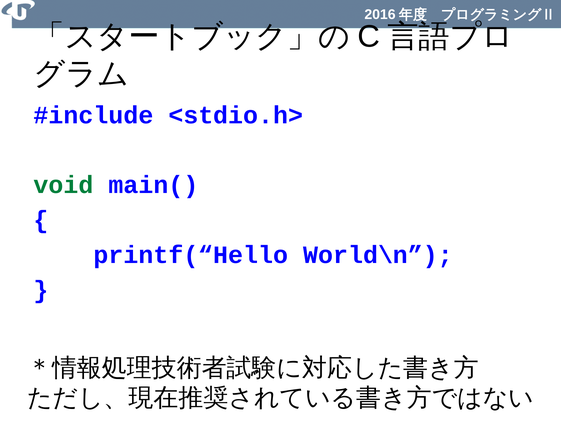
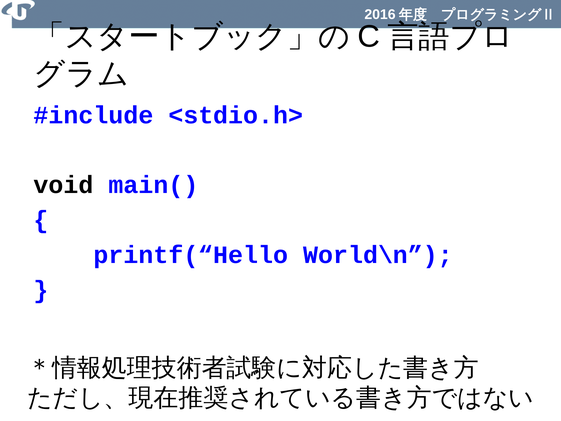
void colour: green -> black
